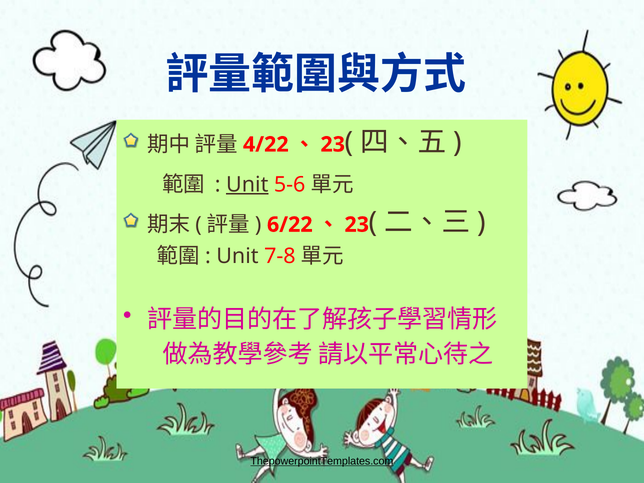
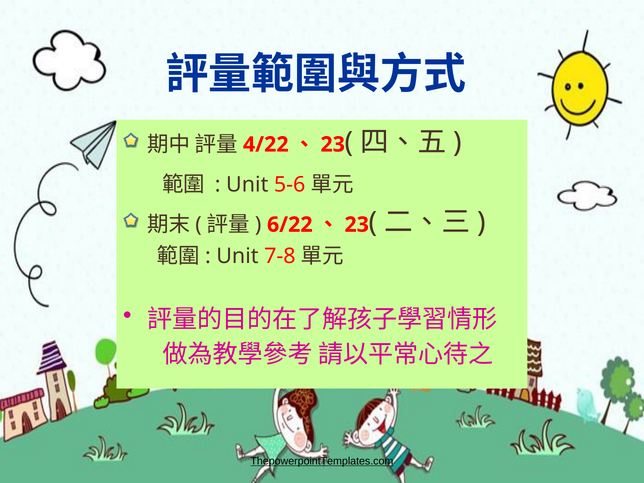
Unit at (247, 185) underline: present -> none
